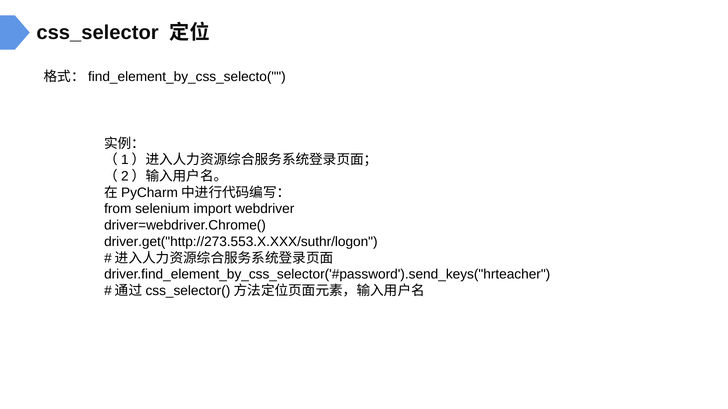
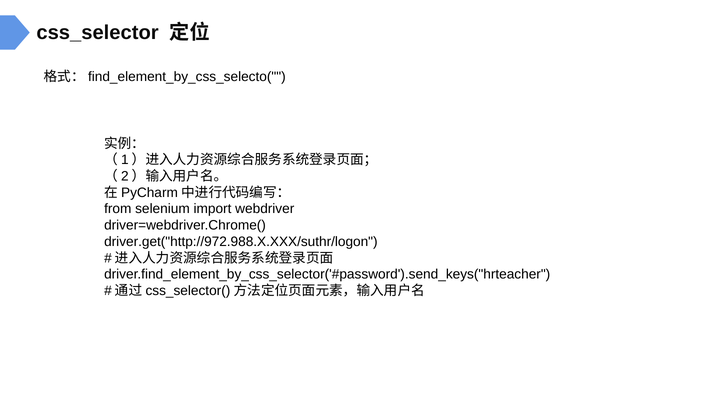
driver.get("http://273.553.X.XXX/suthr/logon: driver.get("http://273.553.X.XXX/suthr/logon -> driver.get("http://972.988.X.XXX/suthr/logon
